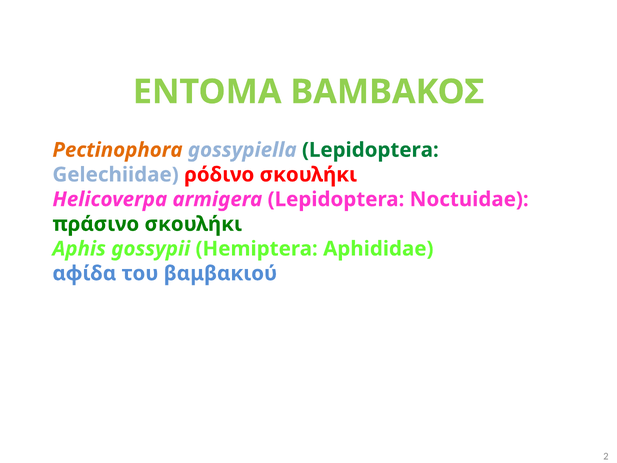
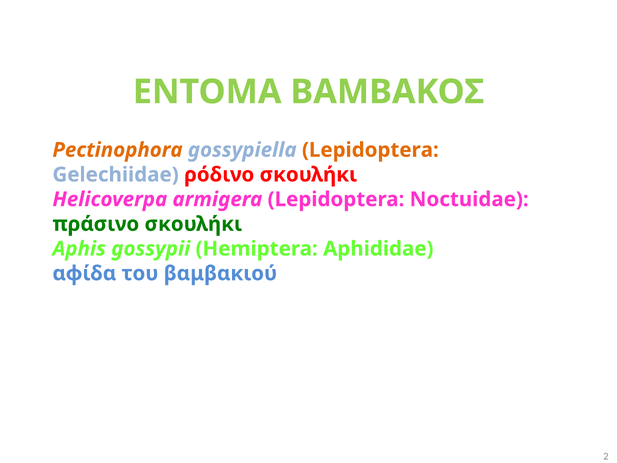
Lepidoptera at (370, 150) colour: green -> orange
